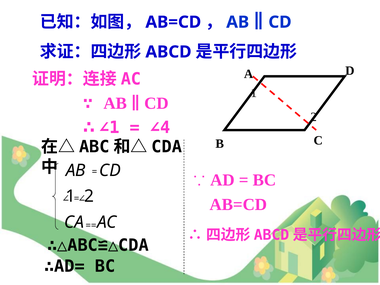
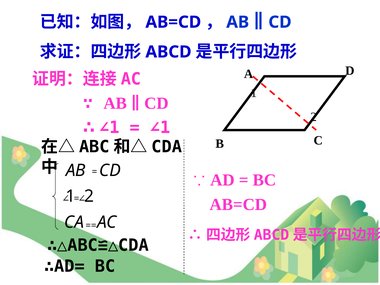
∠4 at (160, 128): ∠4 -> ∠1
